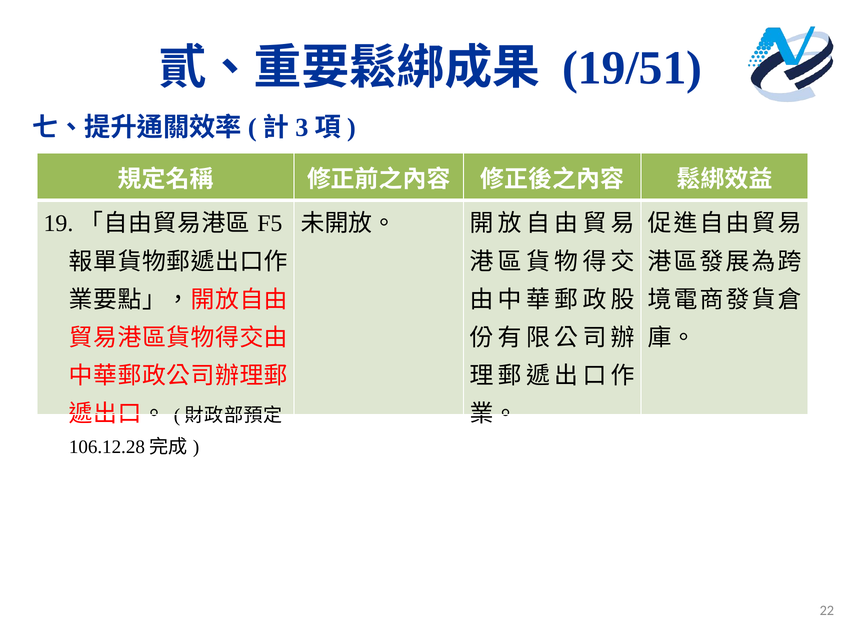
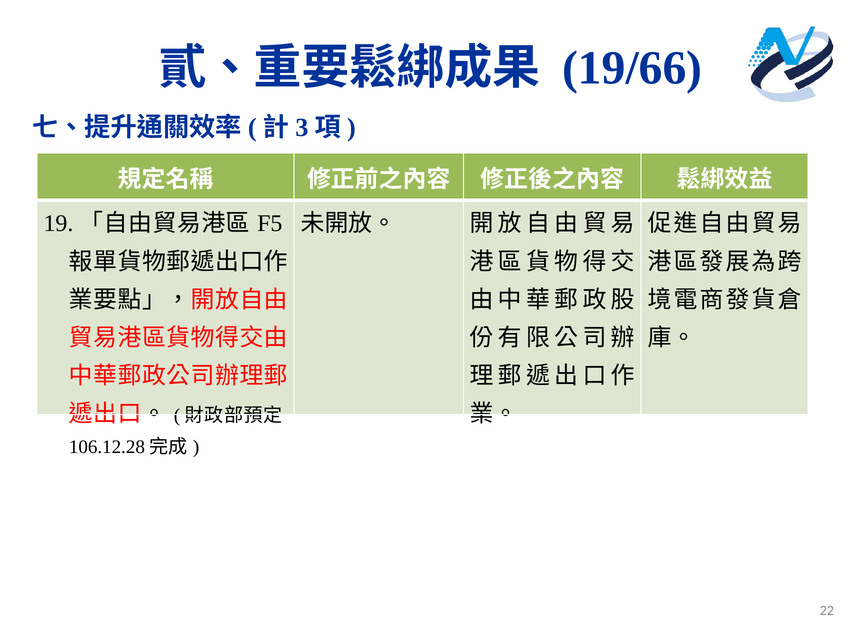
19/51: 19/51 -> 19/66
